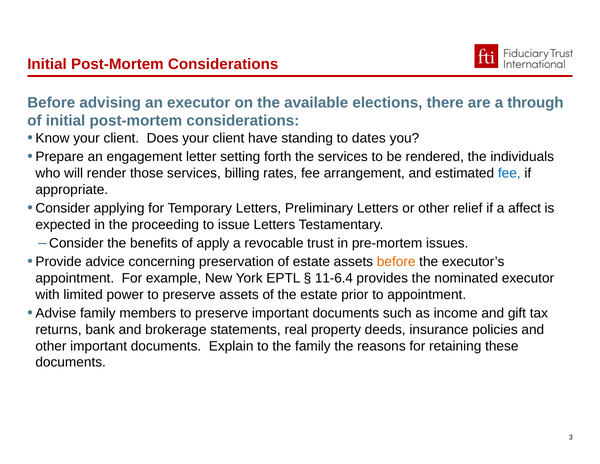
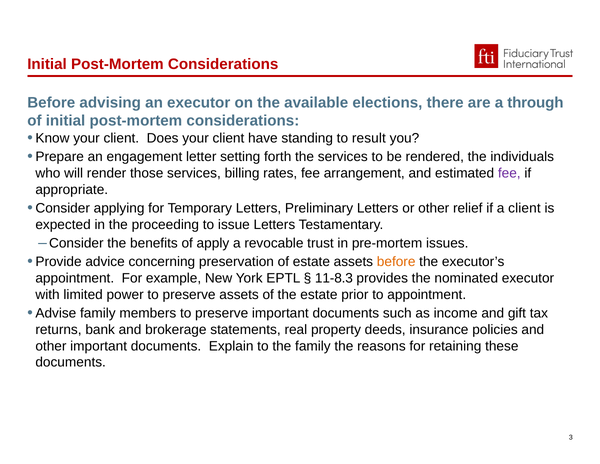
dates: dates -> result
fee at (509, 173) colour: blue -> purple
a affect: affect -> client
11-6.4: 11-6.4 -> 11-8.3
